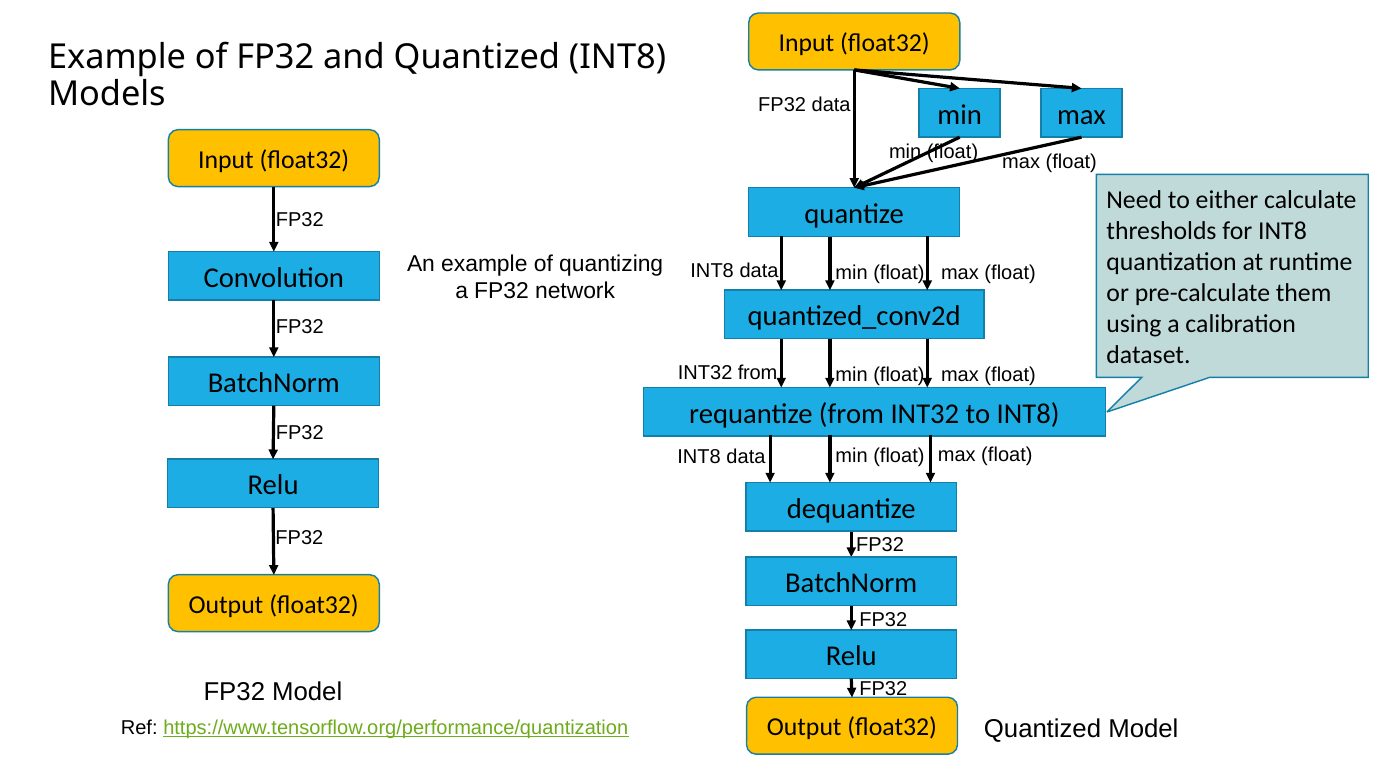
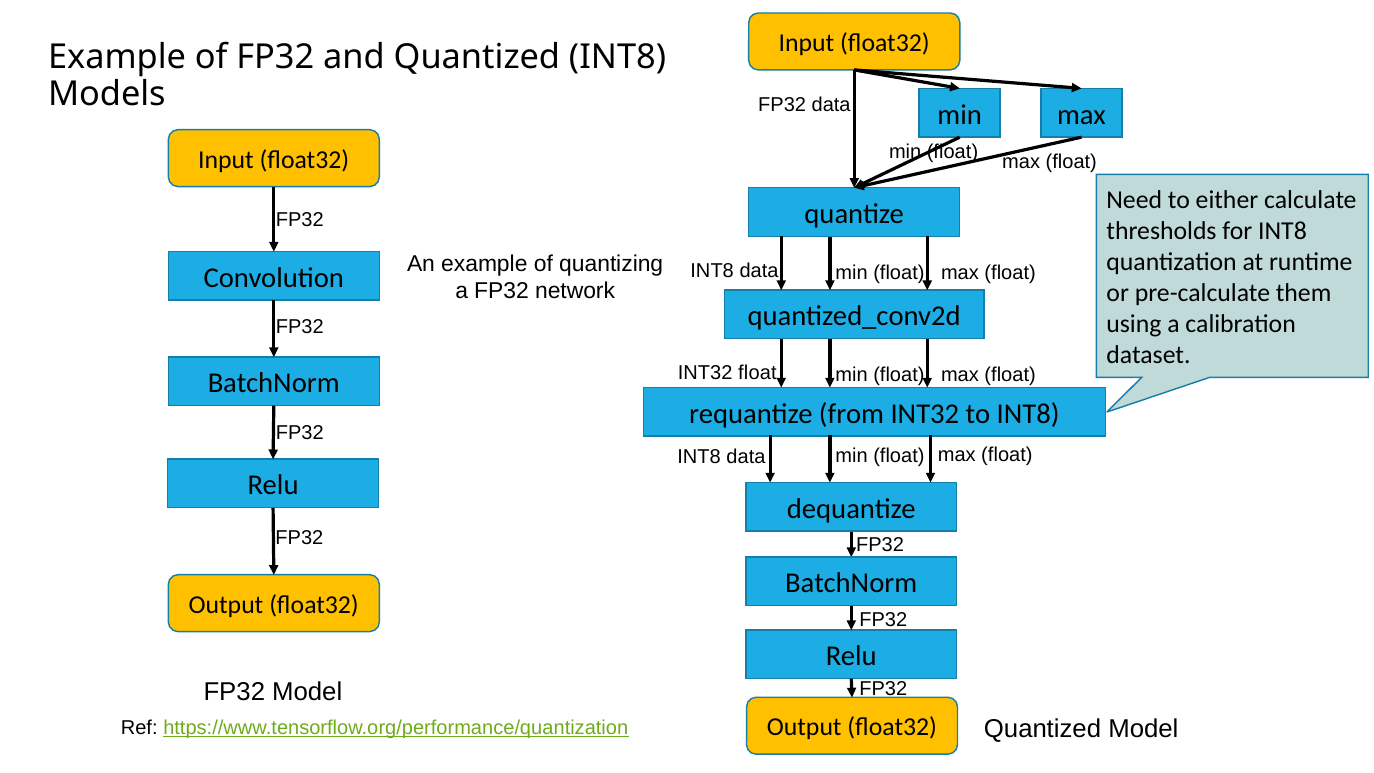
INT32 from: from -> float
